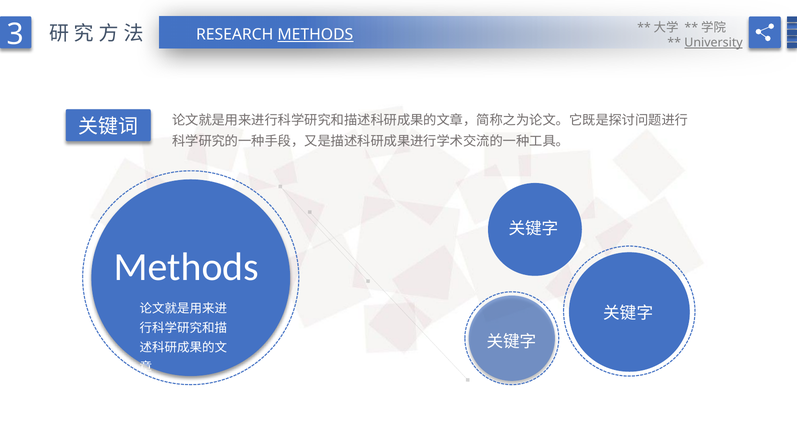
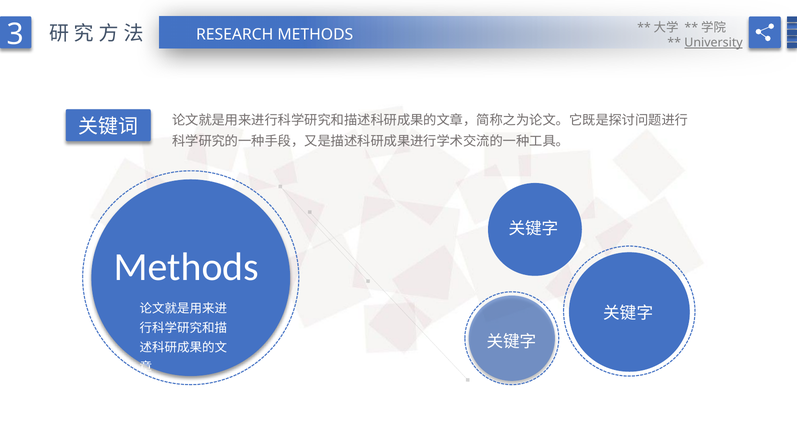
METHODS at (315, 35) underline: present -> none
